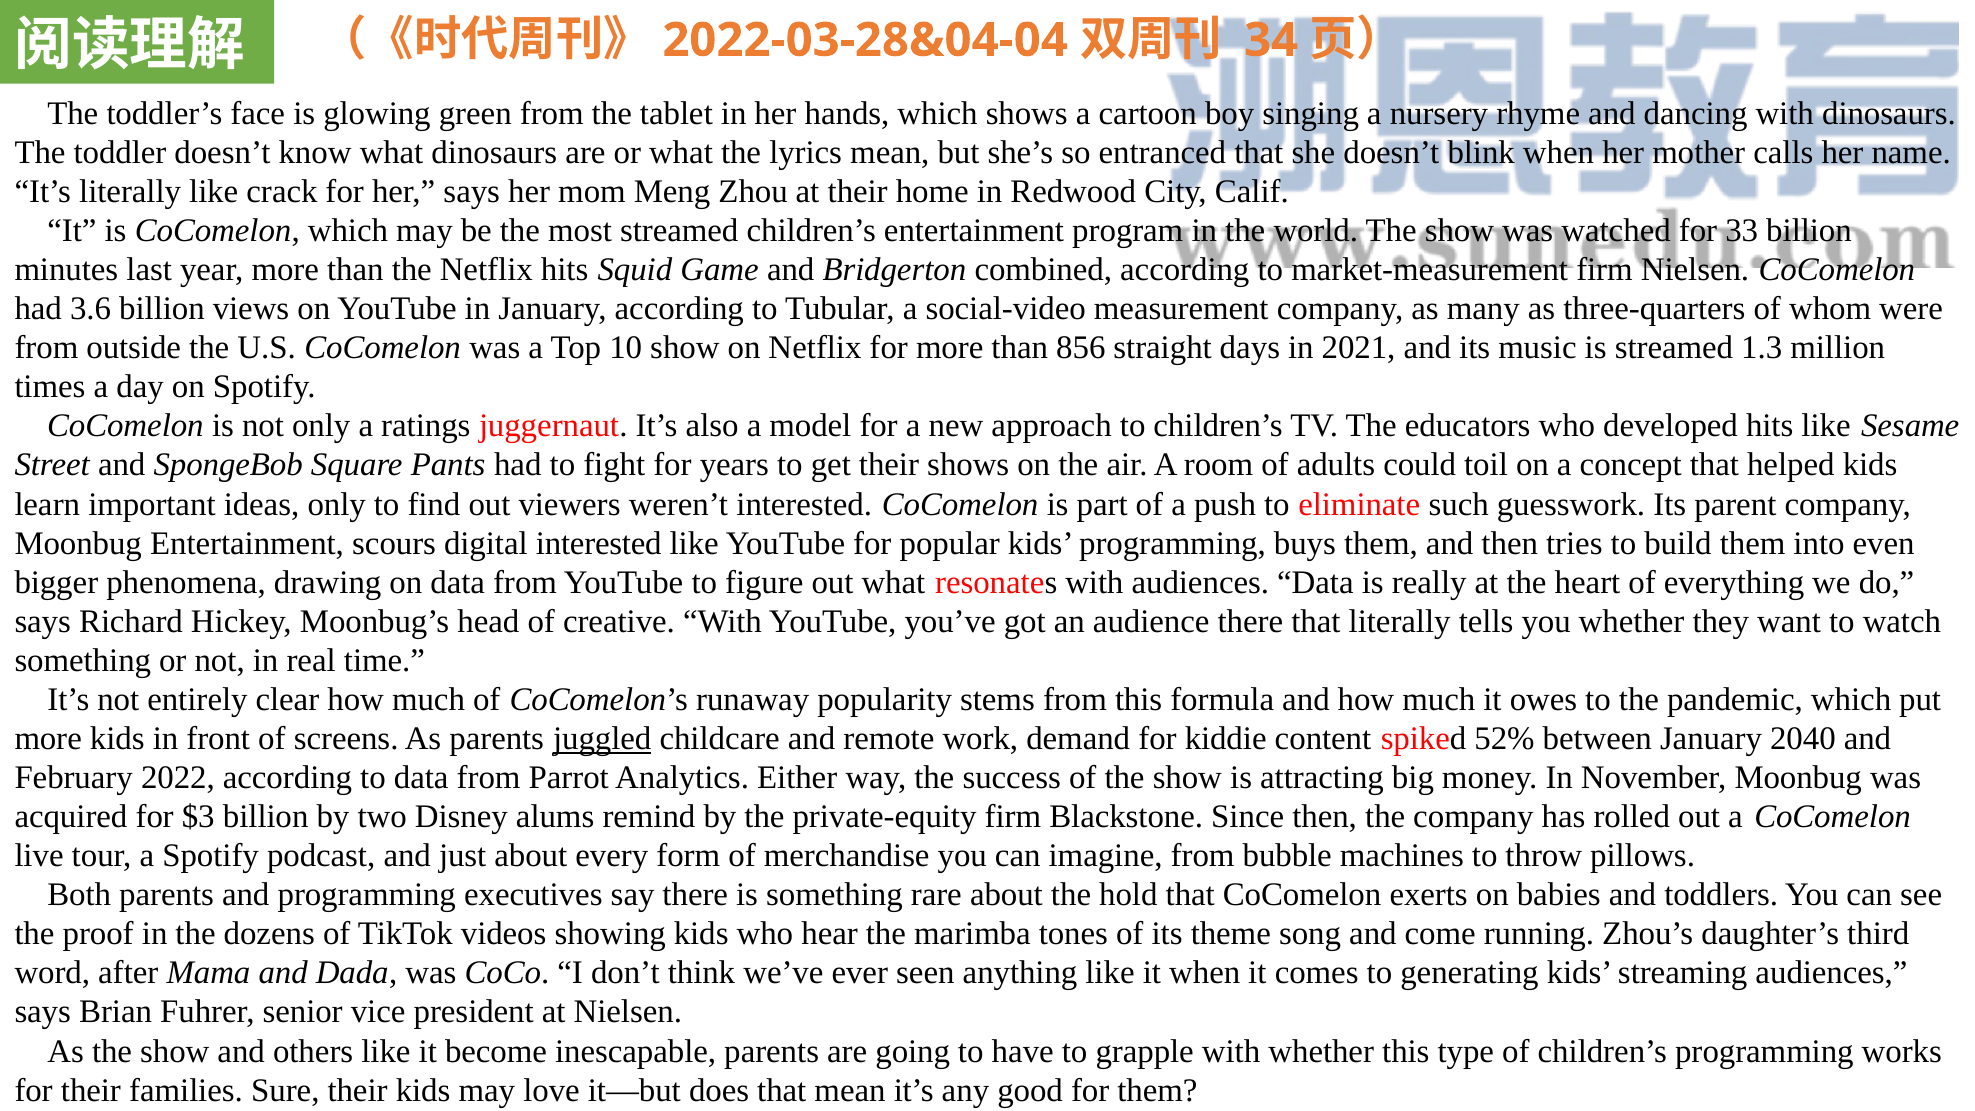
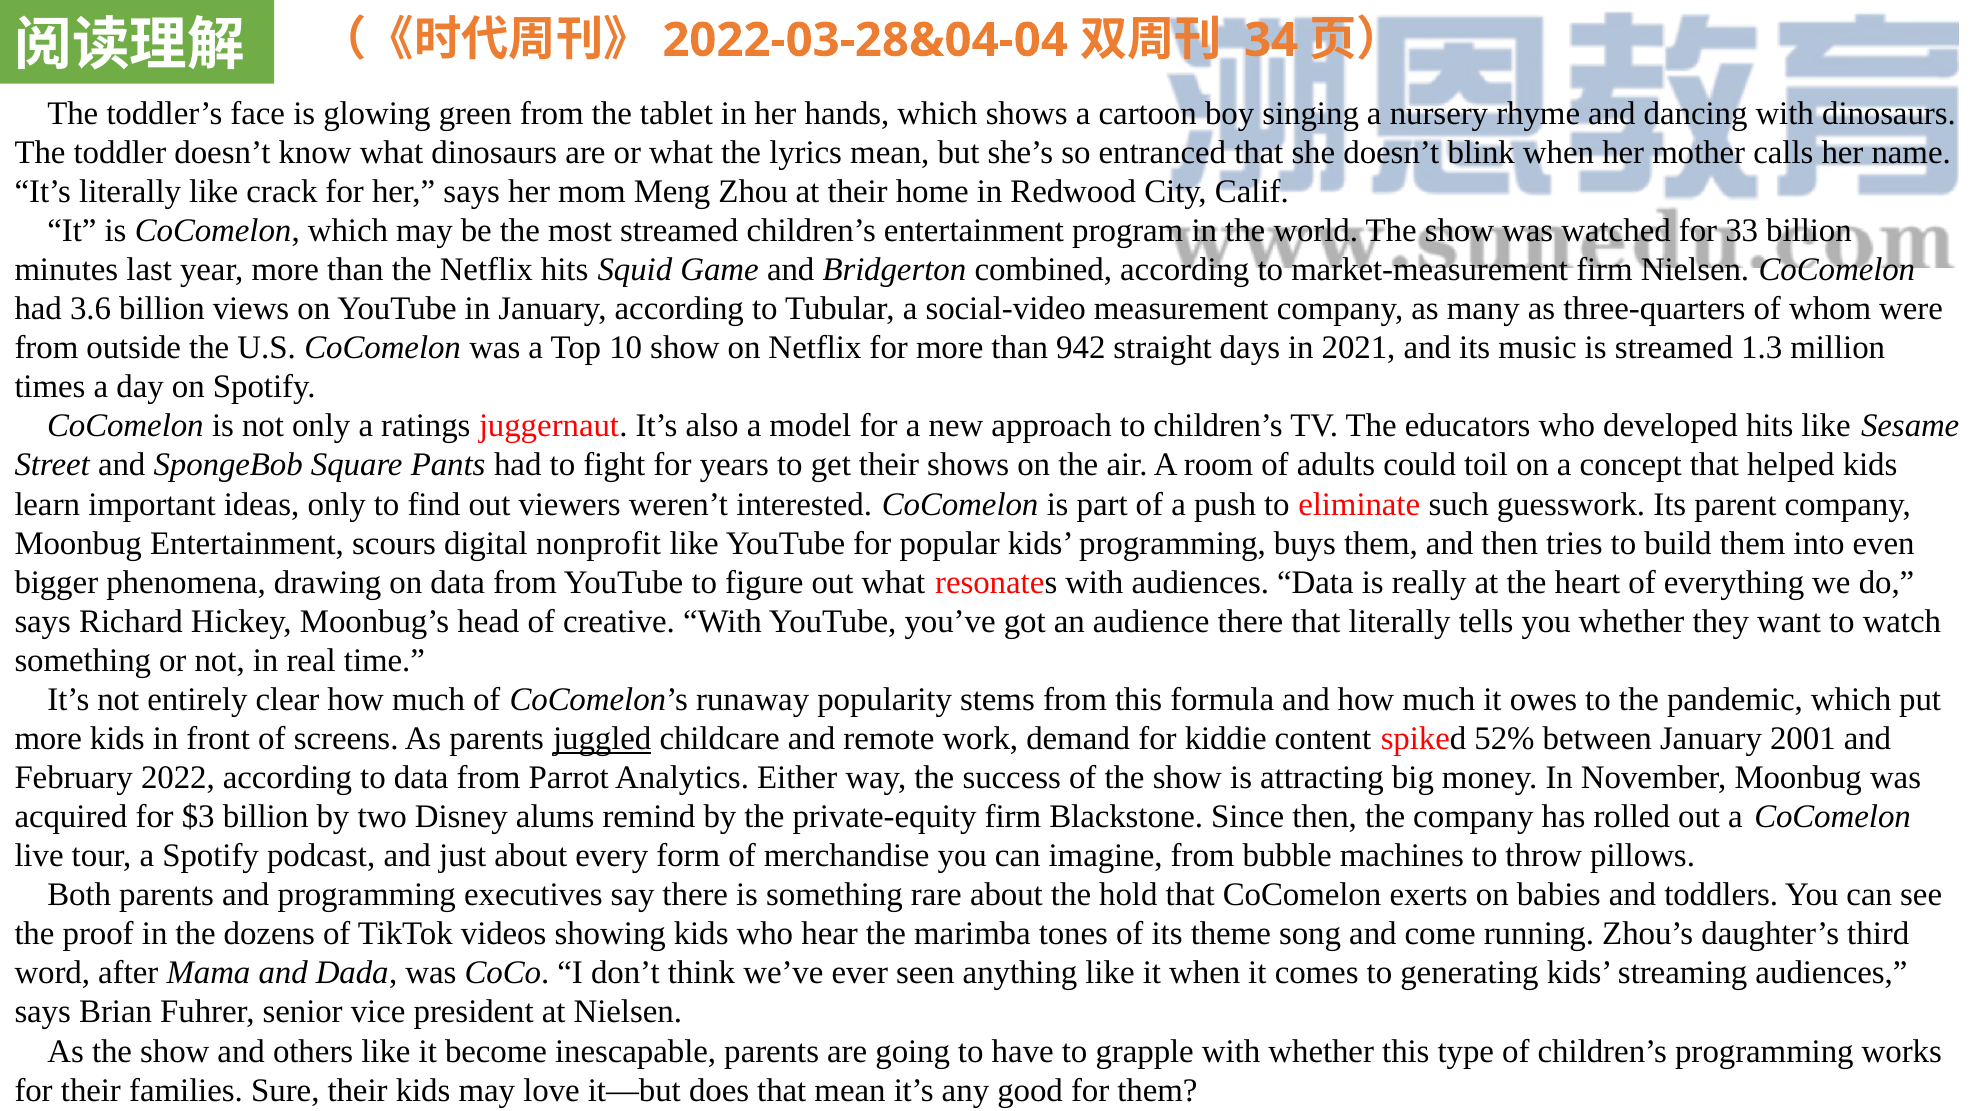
856: 856 -> 942
digital interested: interested -> nonprofit
2040: 2040 -> 2001
